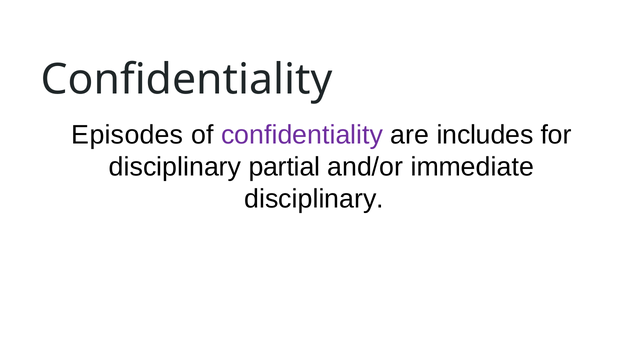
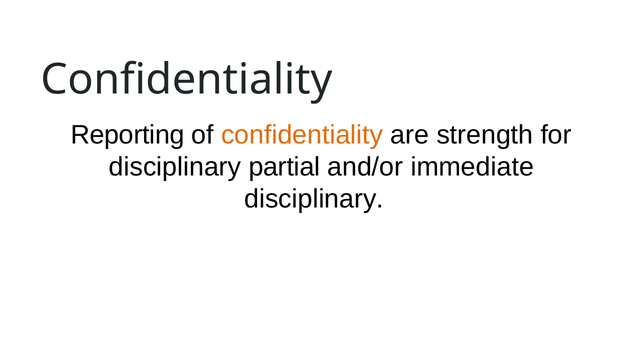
Episodes: Episodes -> Reporting
confidentiality at (302, 135) colour: purple -> orange
includes: includes -> strength
